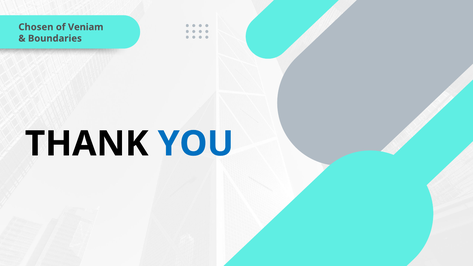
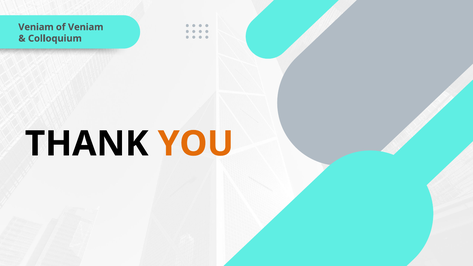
Chosen at (36, 27): Chosen -> Veniam
Boundaries: Boundaries -> Colloquium
YOU colour: blue -> orange
